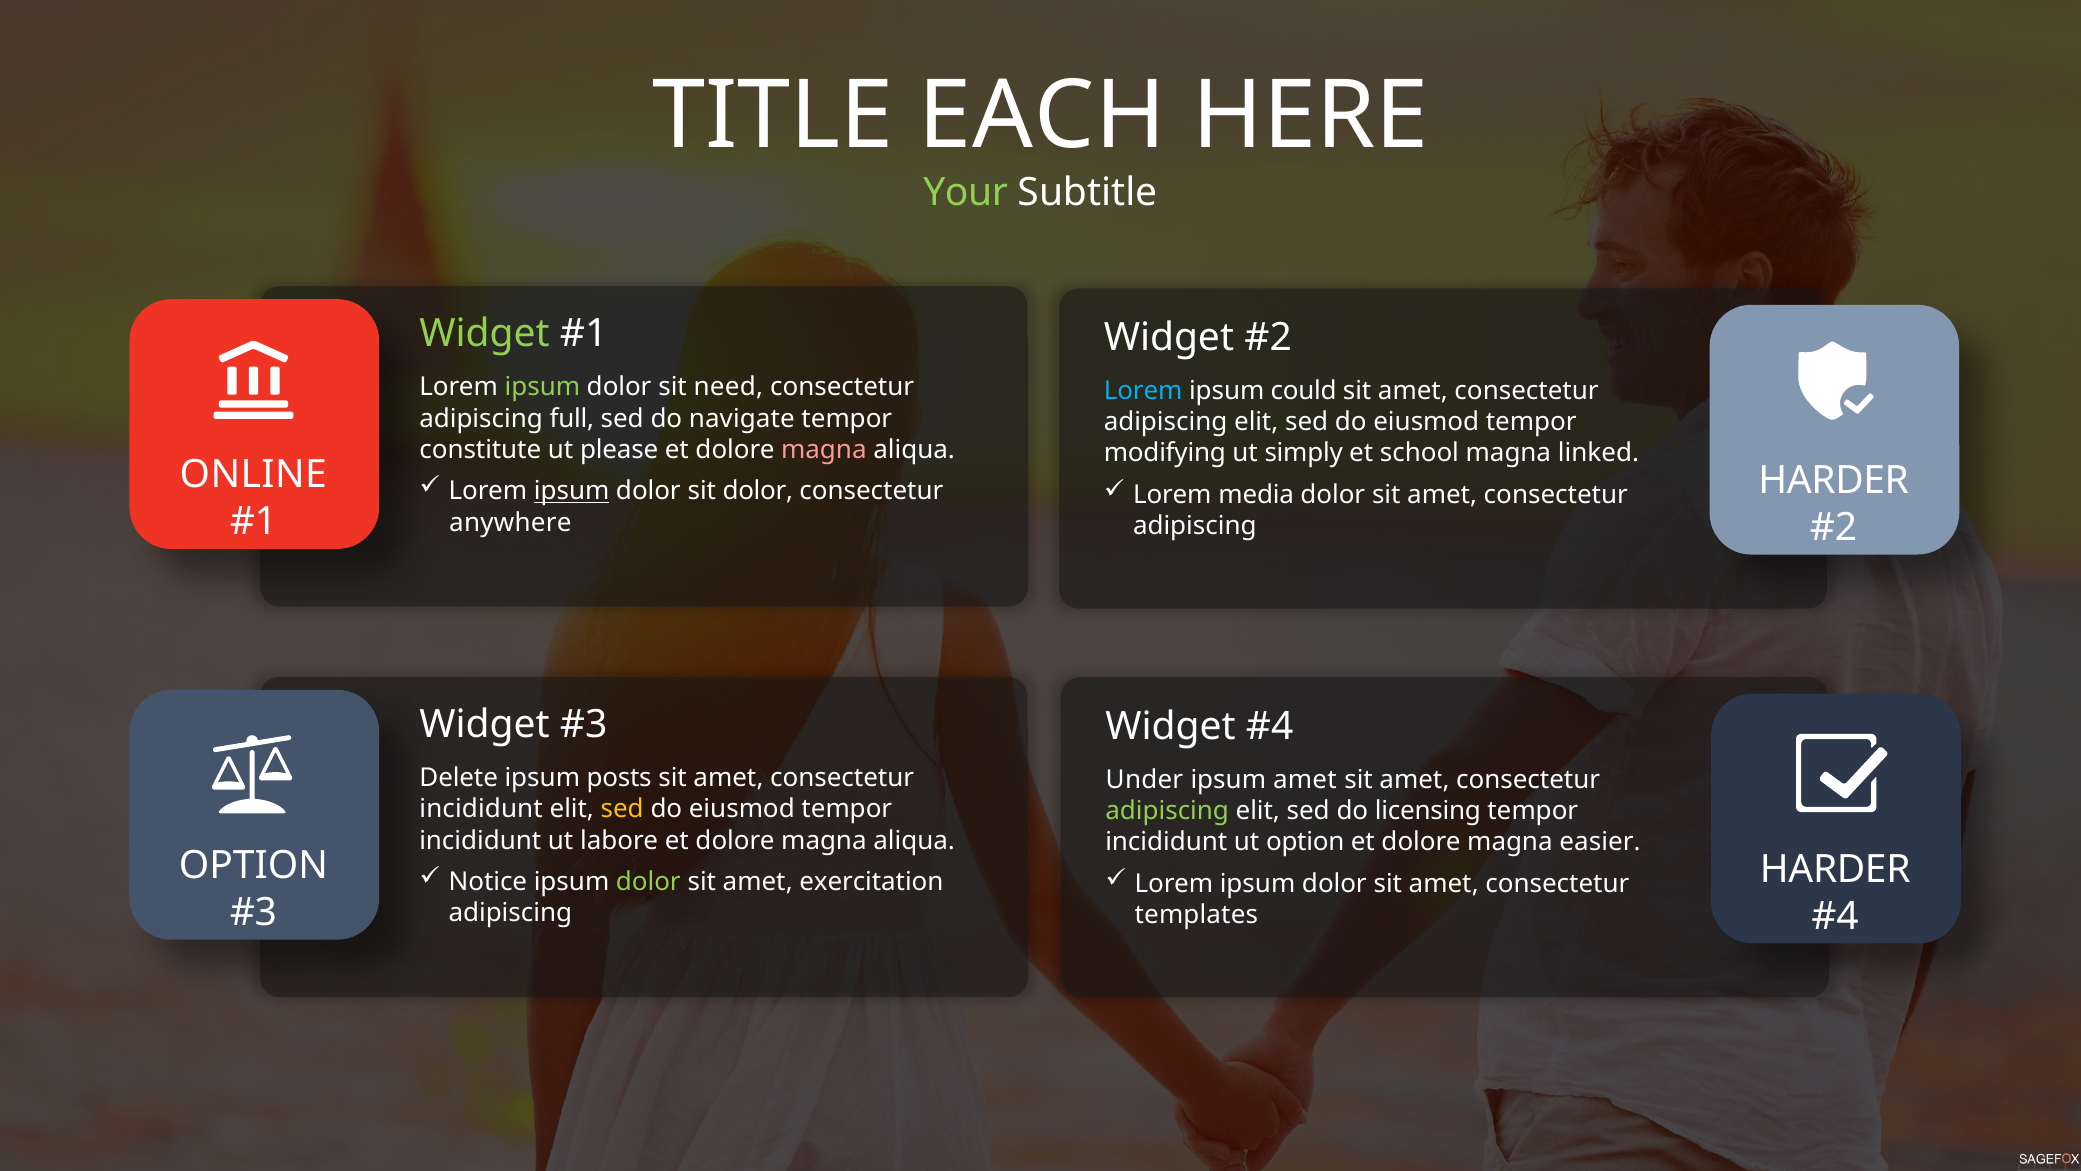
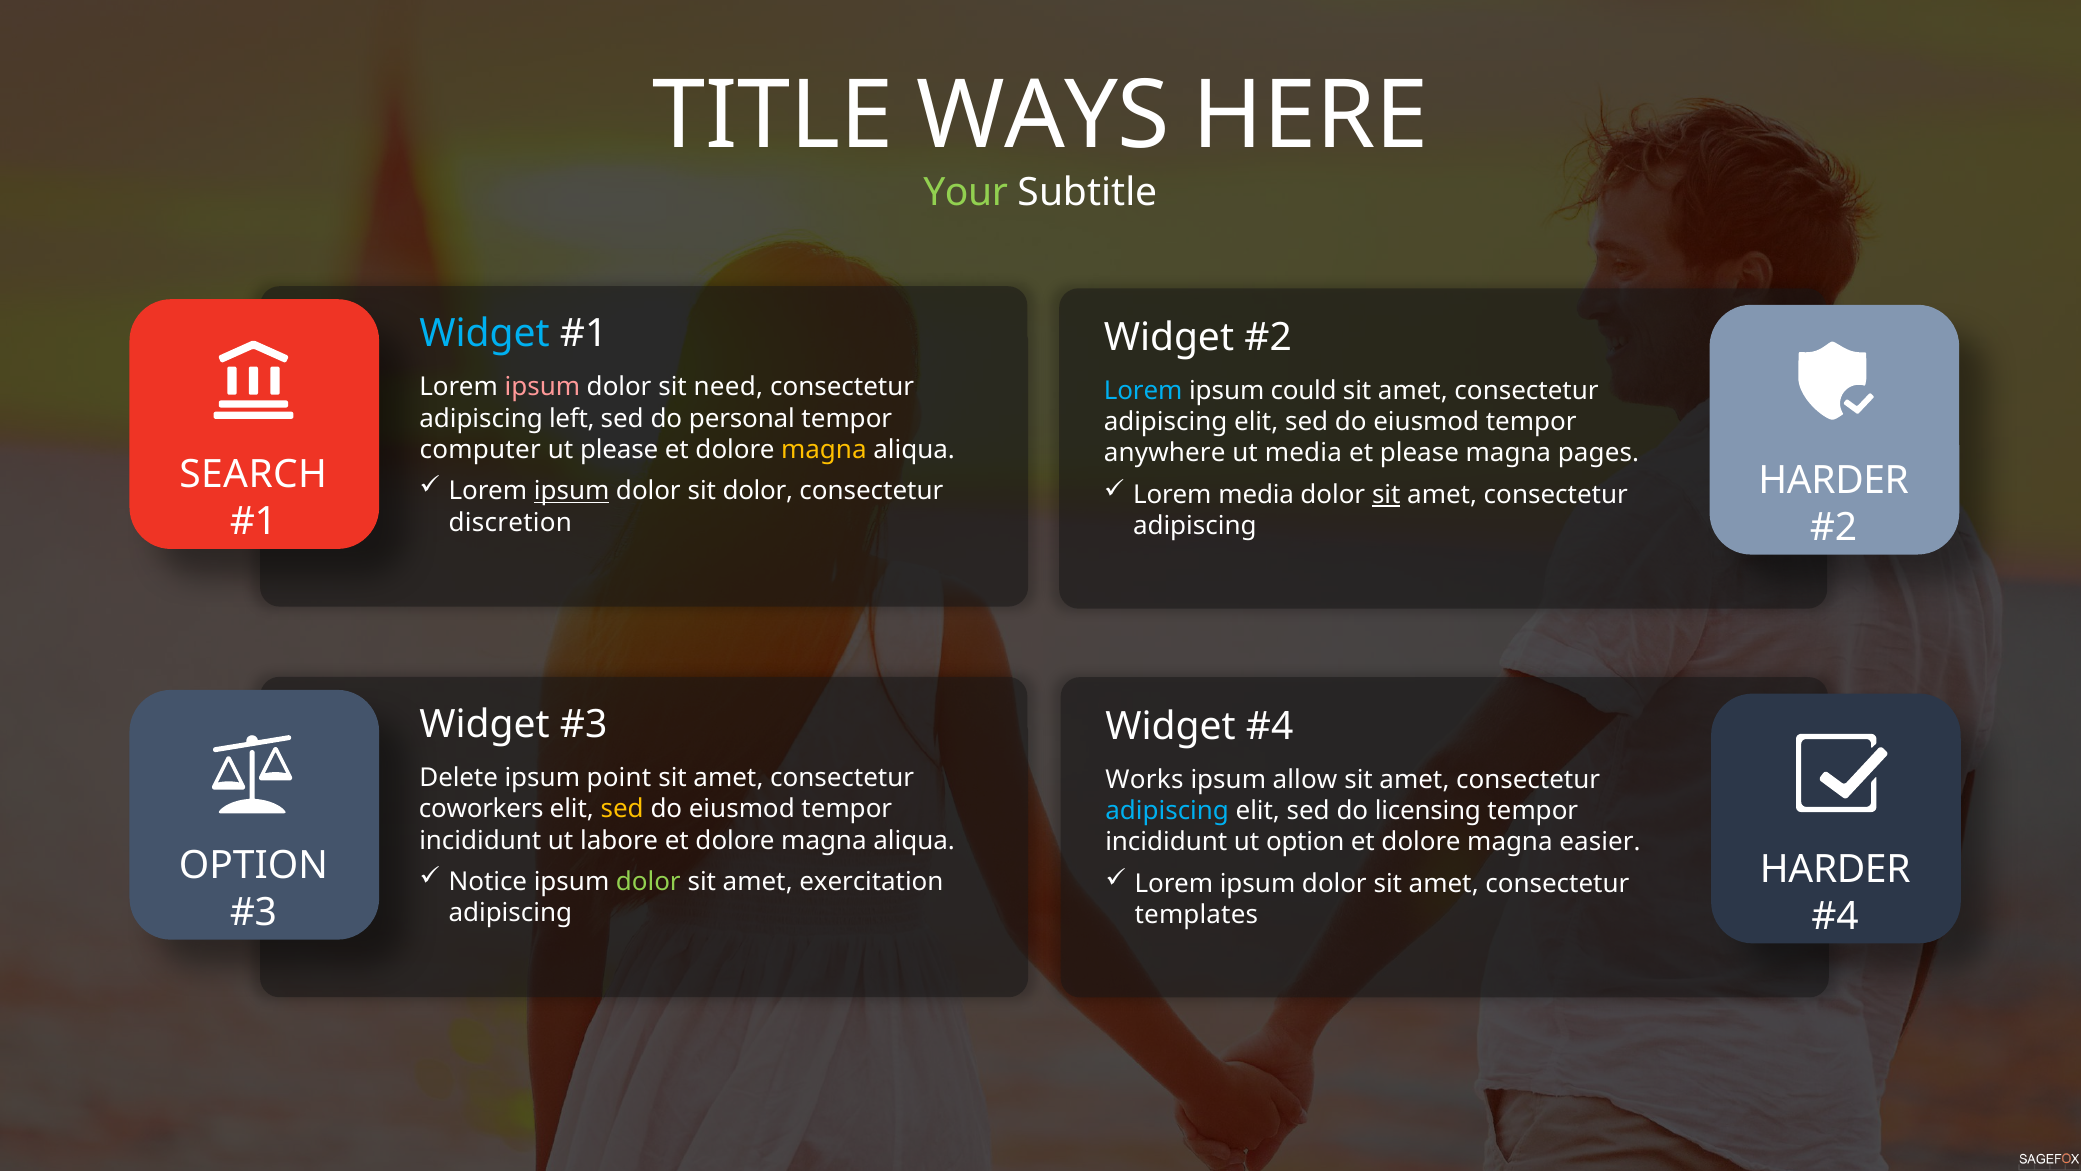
EACH: EACH -> WAYS
Widget at (485, 334) colour: light green -> light blue
ipsum at (542, 387) colour: light green -> pink
full: full -> left
navigate: navigate -> personal
constitute: constitute -> computer
magna at (824, 450) colour: pink -> yellow
modifying: modifying -> anywhere
ut simply: simply -> media
et school: school -> please
linked: linked -> pages
ONLINE: ONLINE -> SEARCH
sit at (1386, 495) underline: none -> present
anywhere: anywhere -> discretion
posts: posts -> point
Under: Under -> Works
ipsum amet: amet -> allow
incididunt at (481, 809): incididunt -> coworkers
adipiscing at (1167, 811) colour: light green -> light blue
